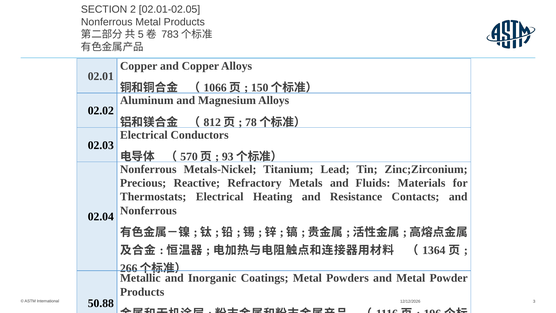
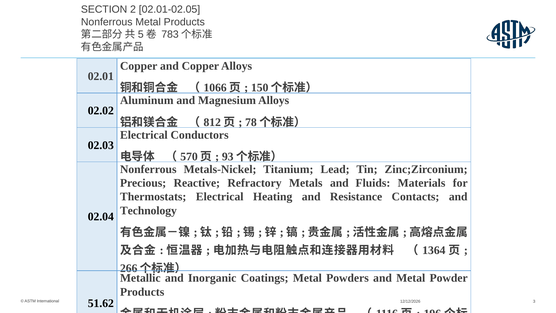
Nonferrous at (148, 210): Nonferrous -> Technology
50.88: 50.88 -> 51.62
